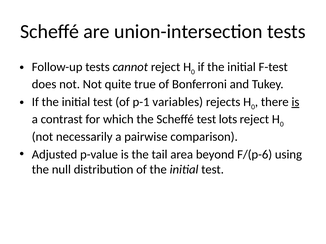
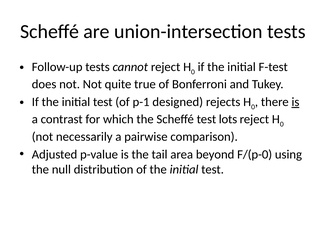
variables: variables -> designed
F/(p-6: F/(p-6 -> F/(p-0
